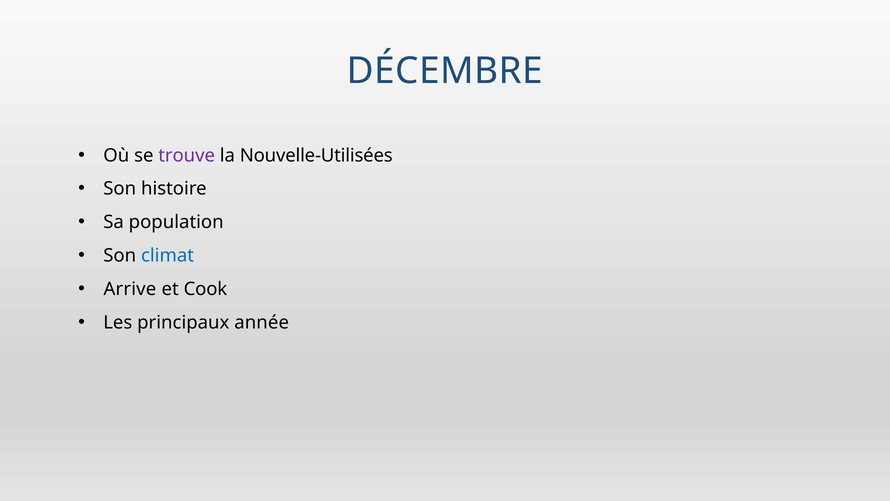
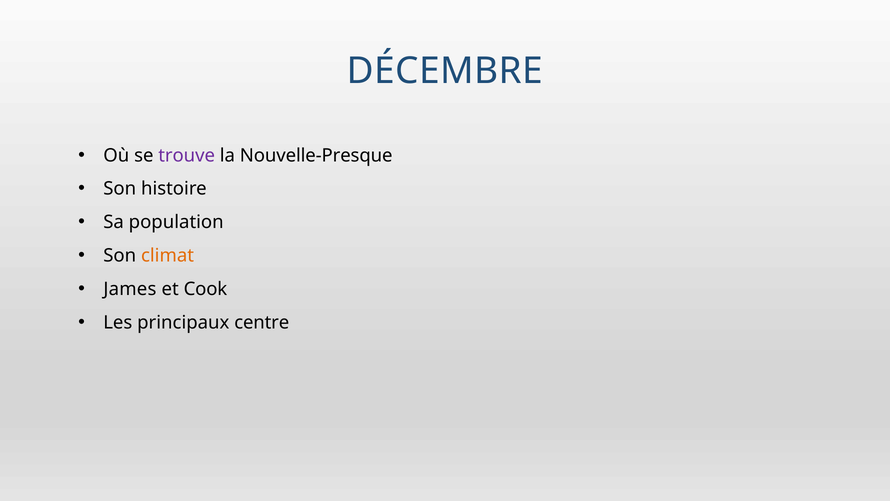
Nouvelle-Utilisées: Nouvelle-Utilisées -> Nouvelle-Presque
climat colour: blue -> orange
Arrive: Arrive -> James
année: année -> centre
